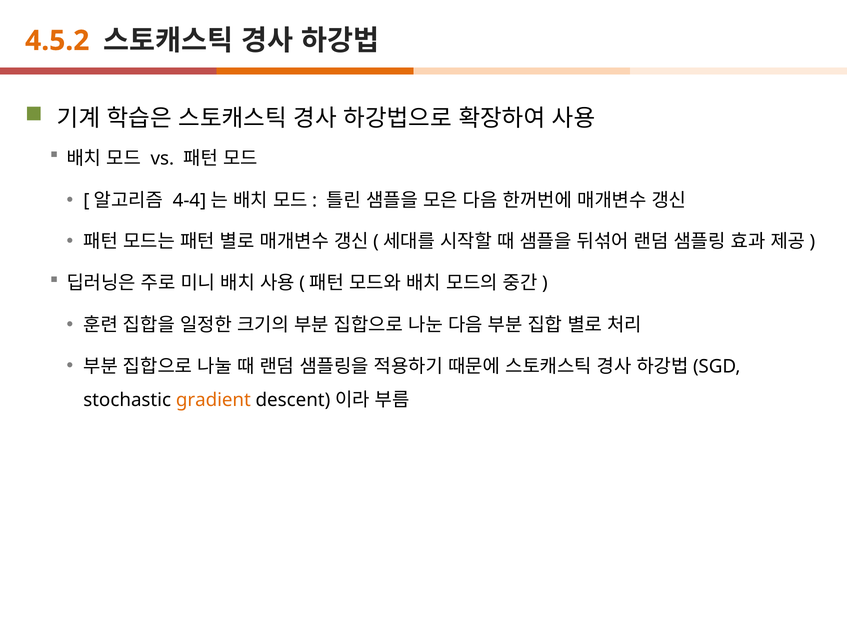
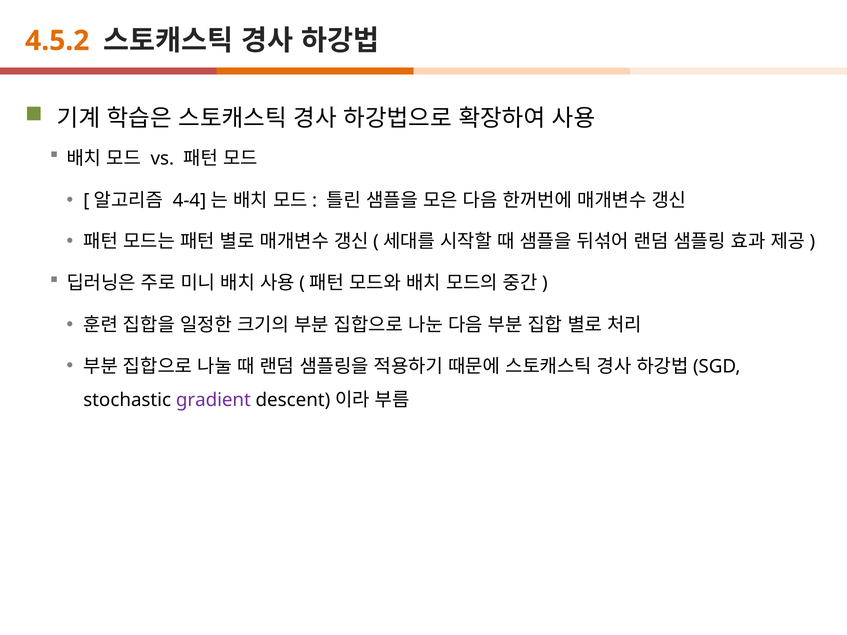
gradient colour: orange -> purple
